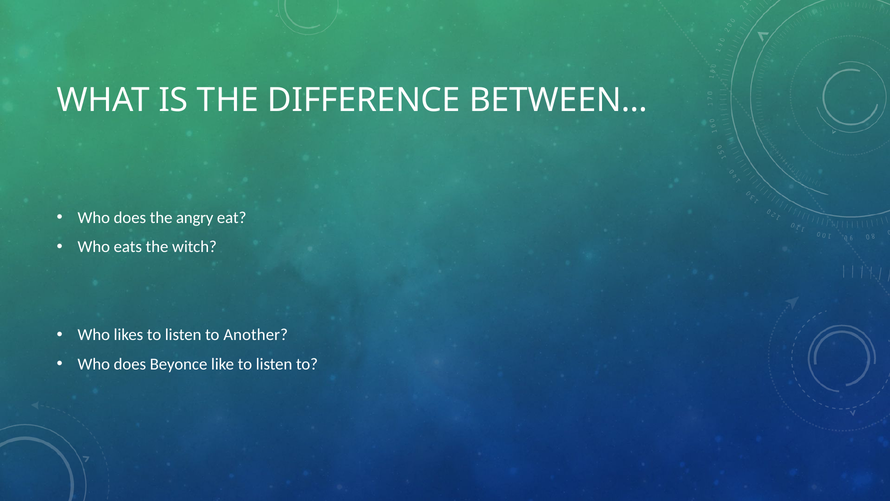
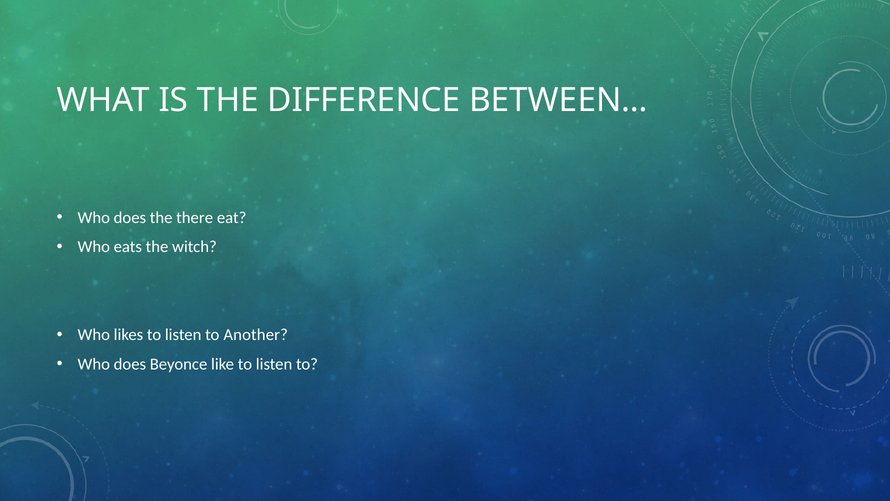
angry: angry -> there
